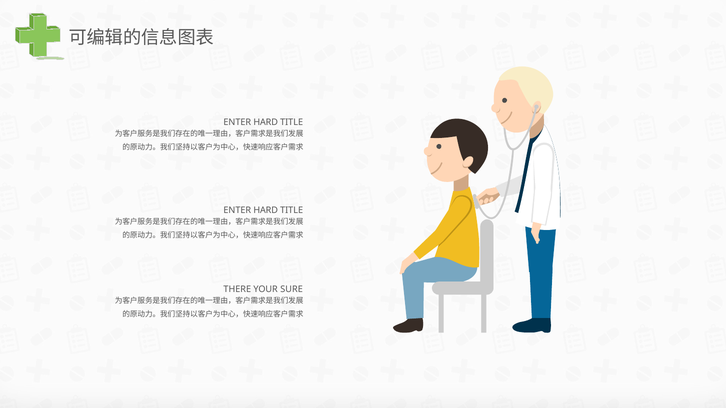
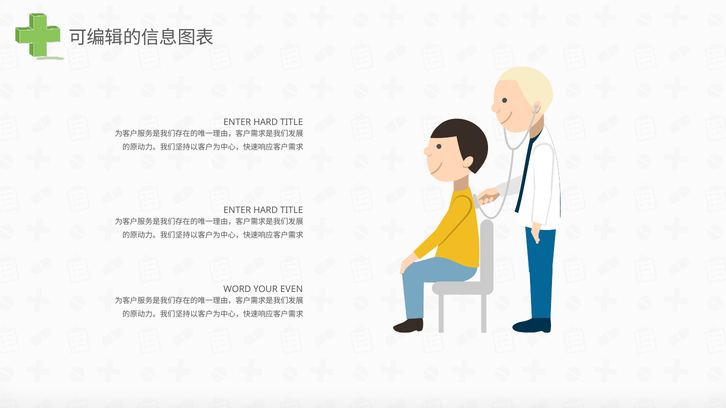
THERE: THERE -> WORD
SURE: SURE -> EVEN
